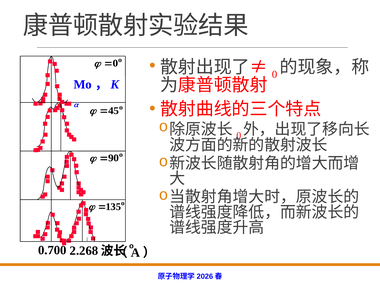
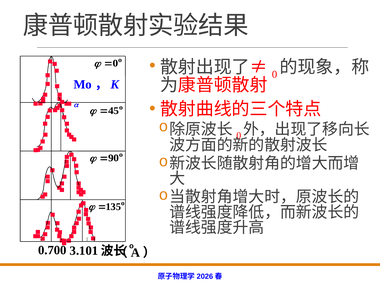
2.268: 2.268 -> 3.101
